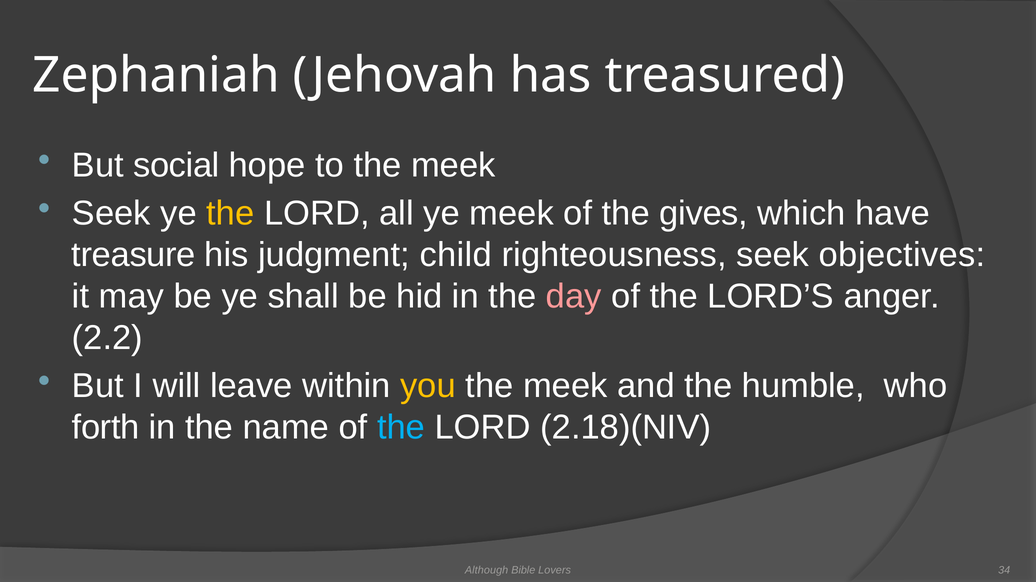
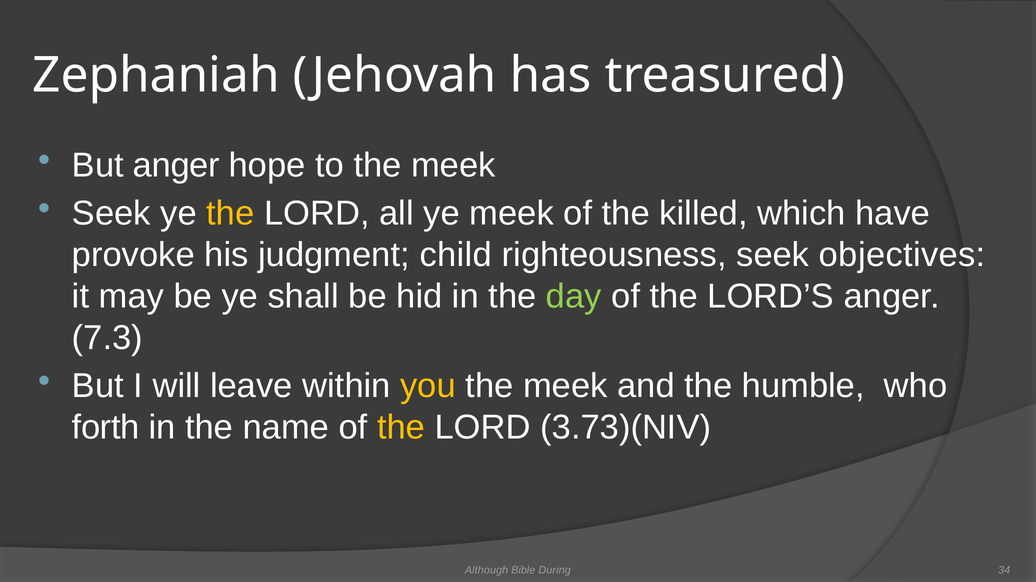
But social: social -> anger
gives: gives -> killed
treasure: treasure -> provoke
day colour: pink -> light green
2.2: 2.2 -> 7.3
the at (401, 428) colour: light blue -> yellow
2.18)(NIV: 2.18)(NIV -> 3.73)(NIV
Lovers: Lovers -> During
